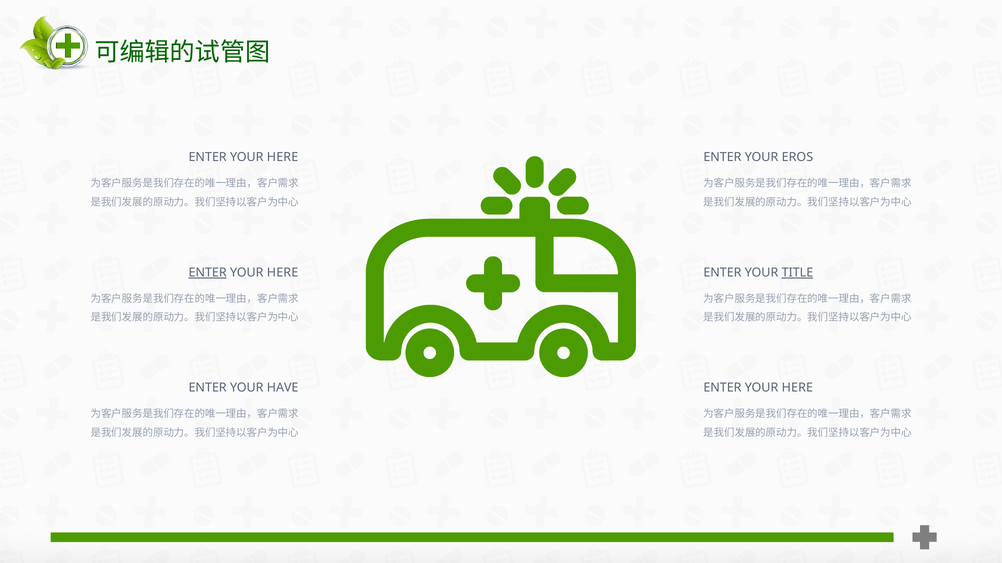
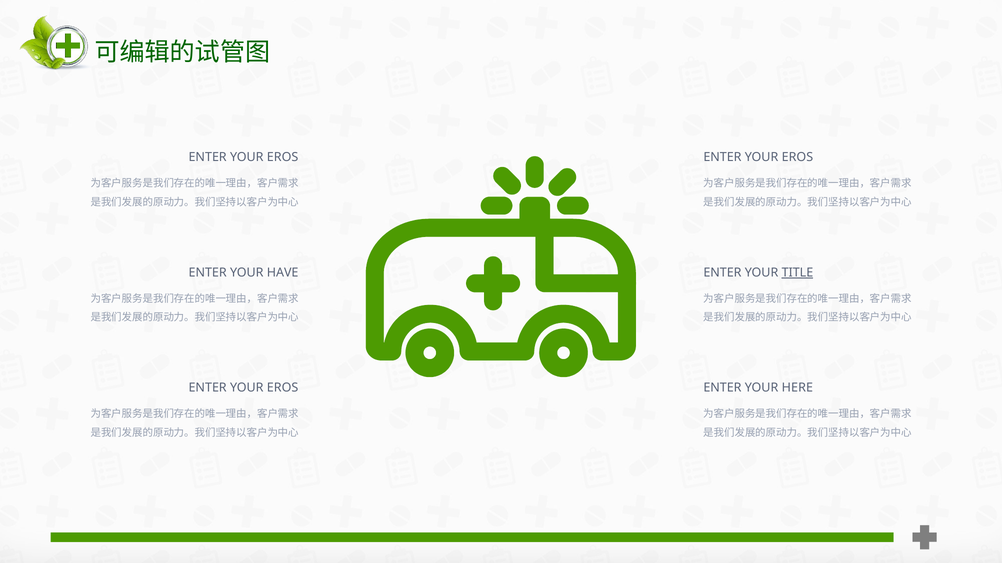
HERE at (283, 157): HERE -> EROS
ENTER at (208, 273) underline: present -> none
HERE at (283, 273): HERE -> HAVE
HAVE at (283, 388): HAVE -> EROS
